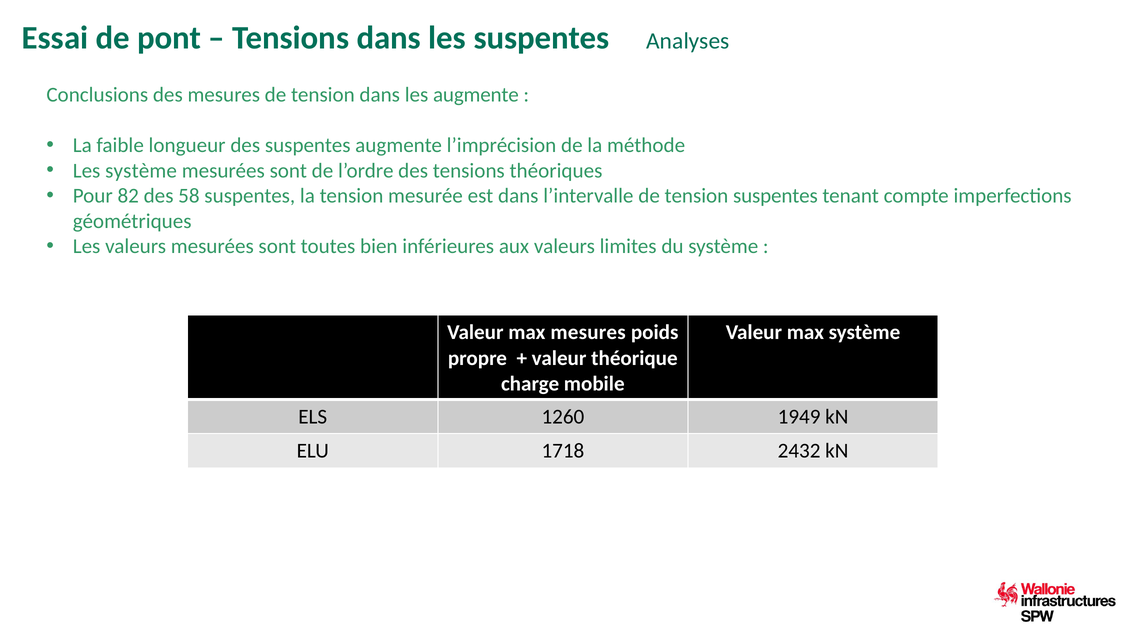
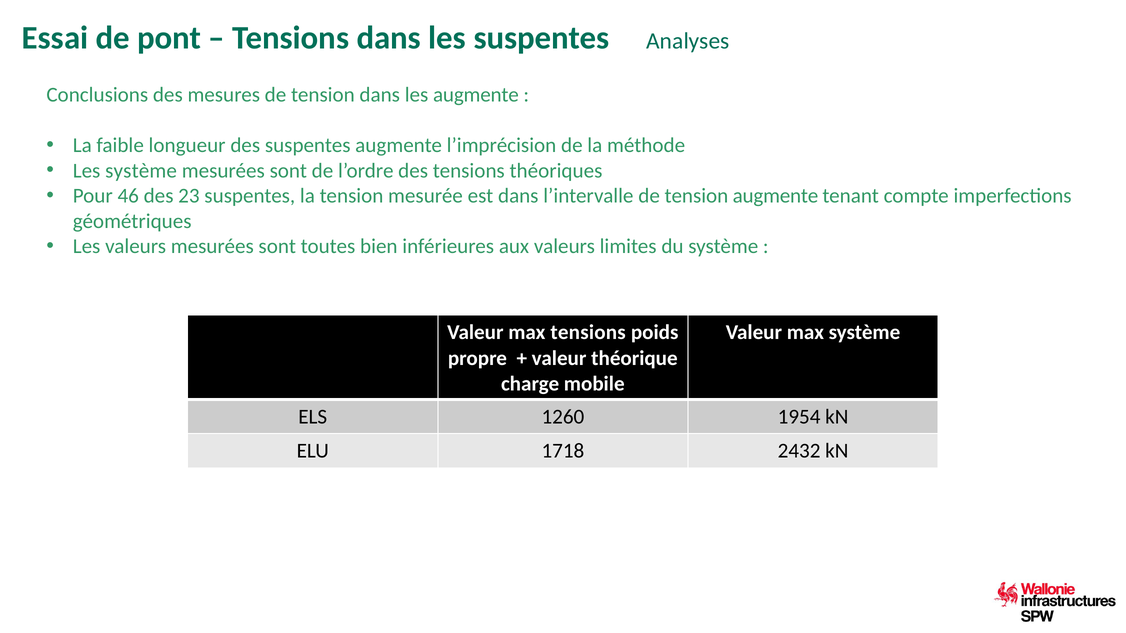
82: 82 -> 46
58: 58 -> 23
tension suspentes: suspentes -> augmente
max mesures: mesures -> tensions
1949: 1949 -> 1954
